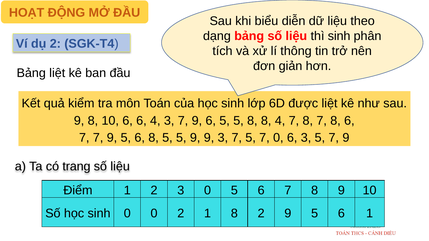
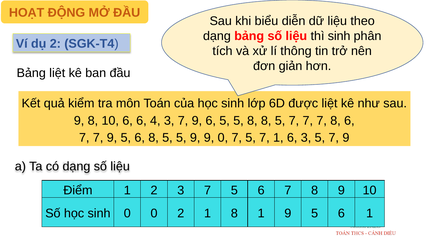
8 8 4: 4 -> 5
8 at (308, 121): 8 -> 7
9 3: 3 -> 0
7 0: 0 -> 1
có trang: trang -> dạng
2 3 0: 0 -> 7
8 2: 2 -> 1
